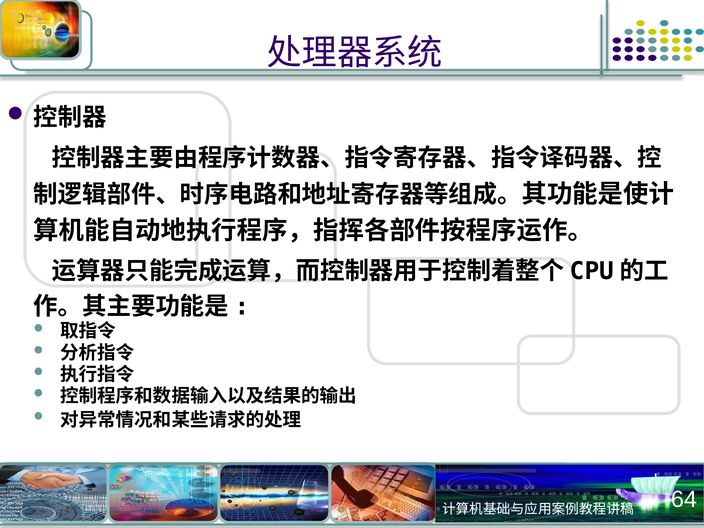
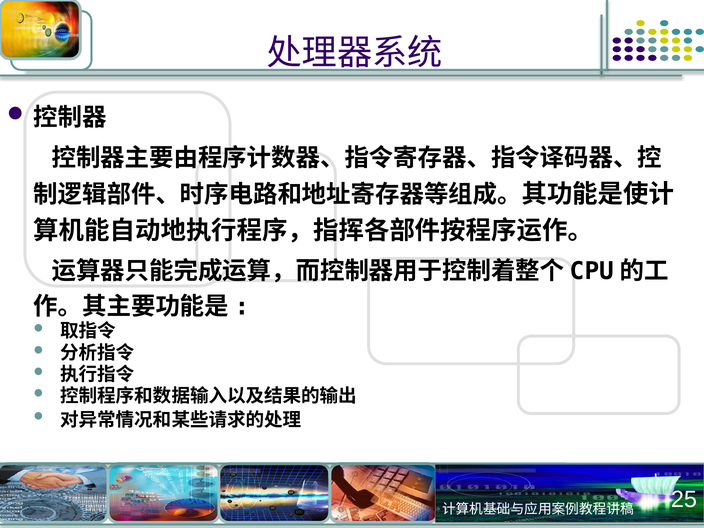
64: 64 -> 25
